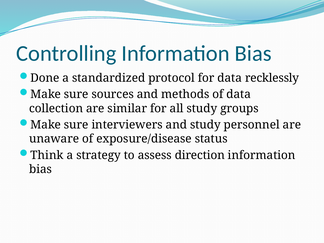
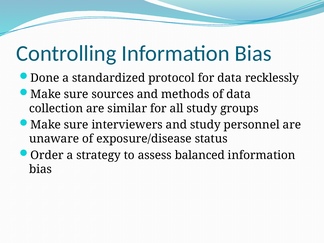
Think: Think -> Order
direction: direction -> balanced
